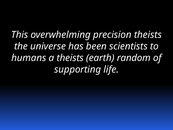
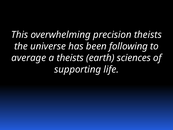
scientists: scientists -> following
humans: humans -> average
random: random -> sciences
